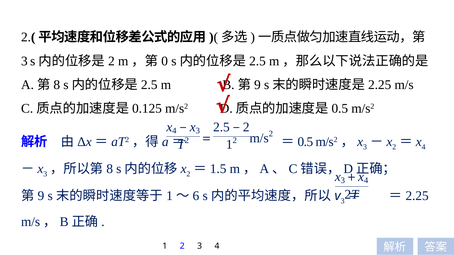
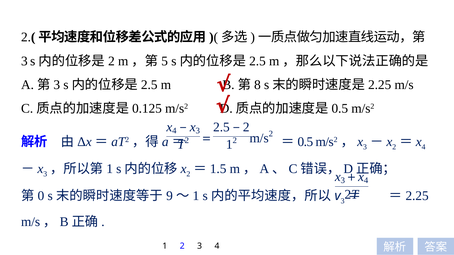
0: 0 -> 5
8 at (57, 85): 8 -> 3
9 at (257, 85): 9 -> 8
8 at (110, 169): 8 -> 1
9 at (41, 196): 9 -> 0
1 at (170, 196): 1 -> 9
6 at (196, 196): 6 -> 1
